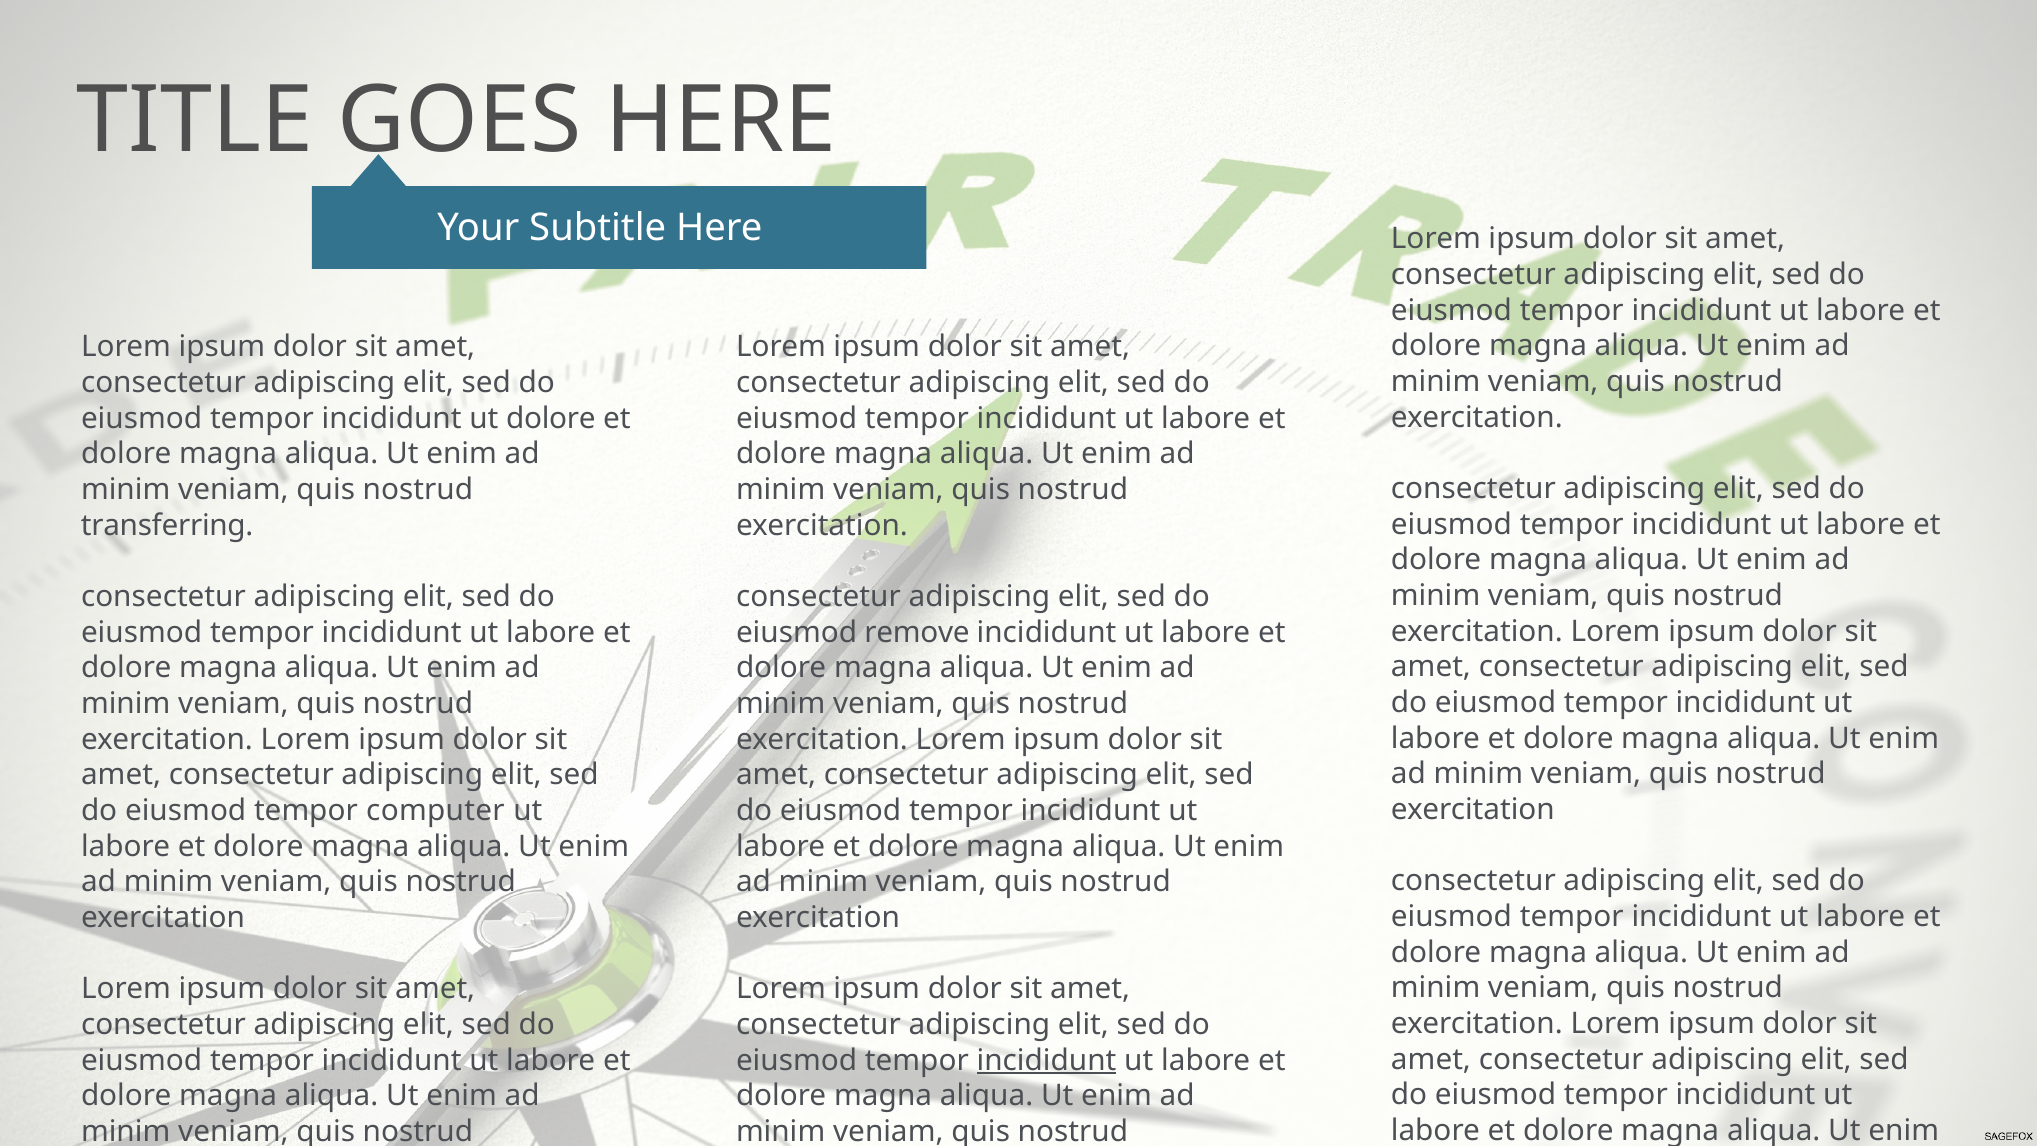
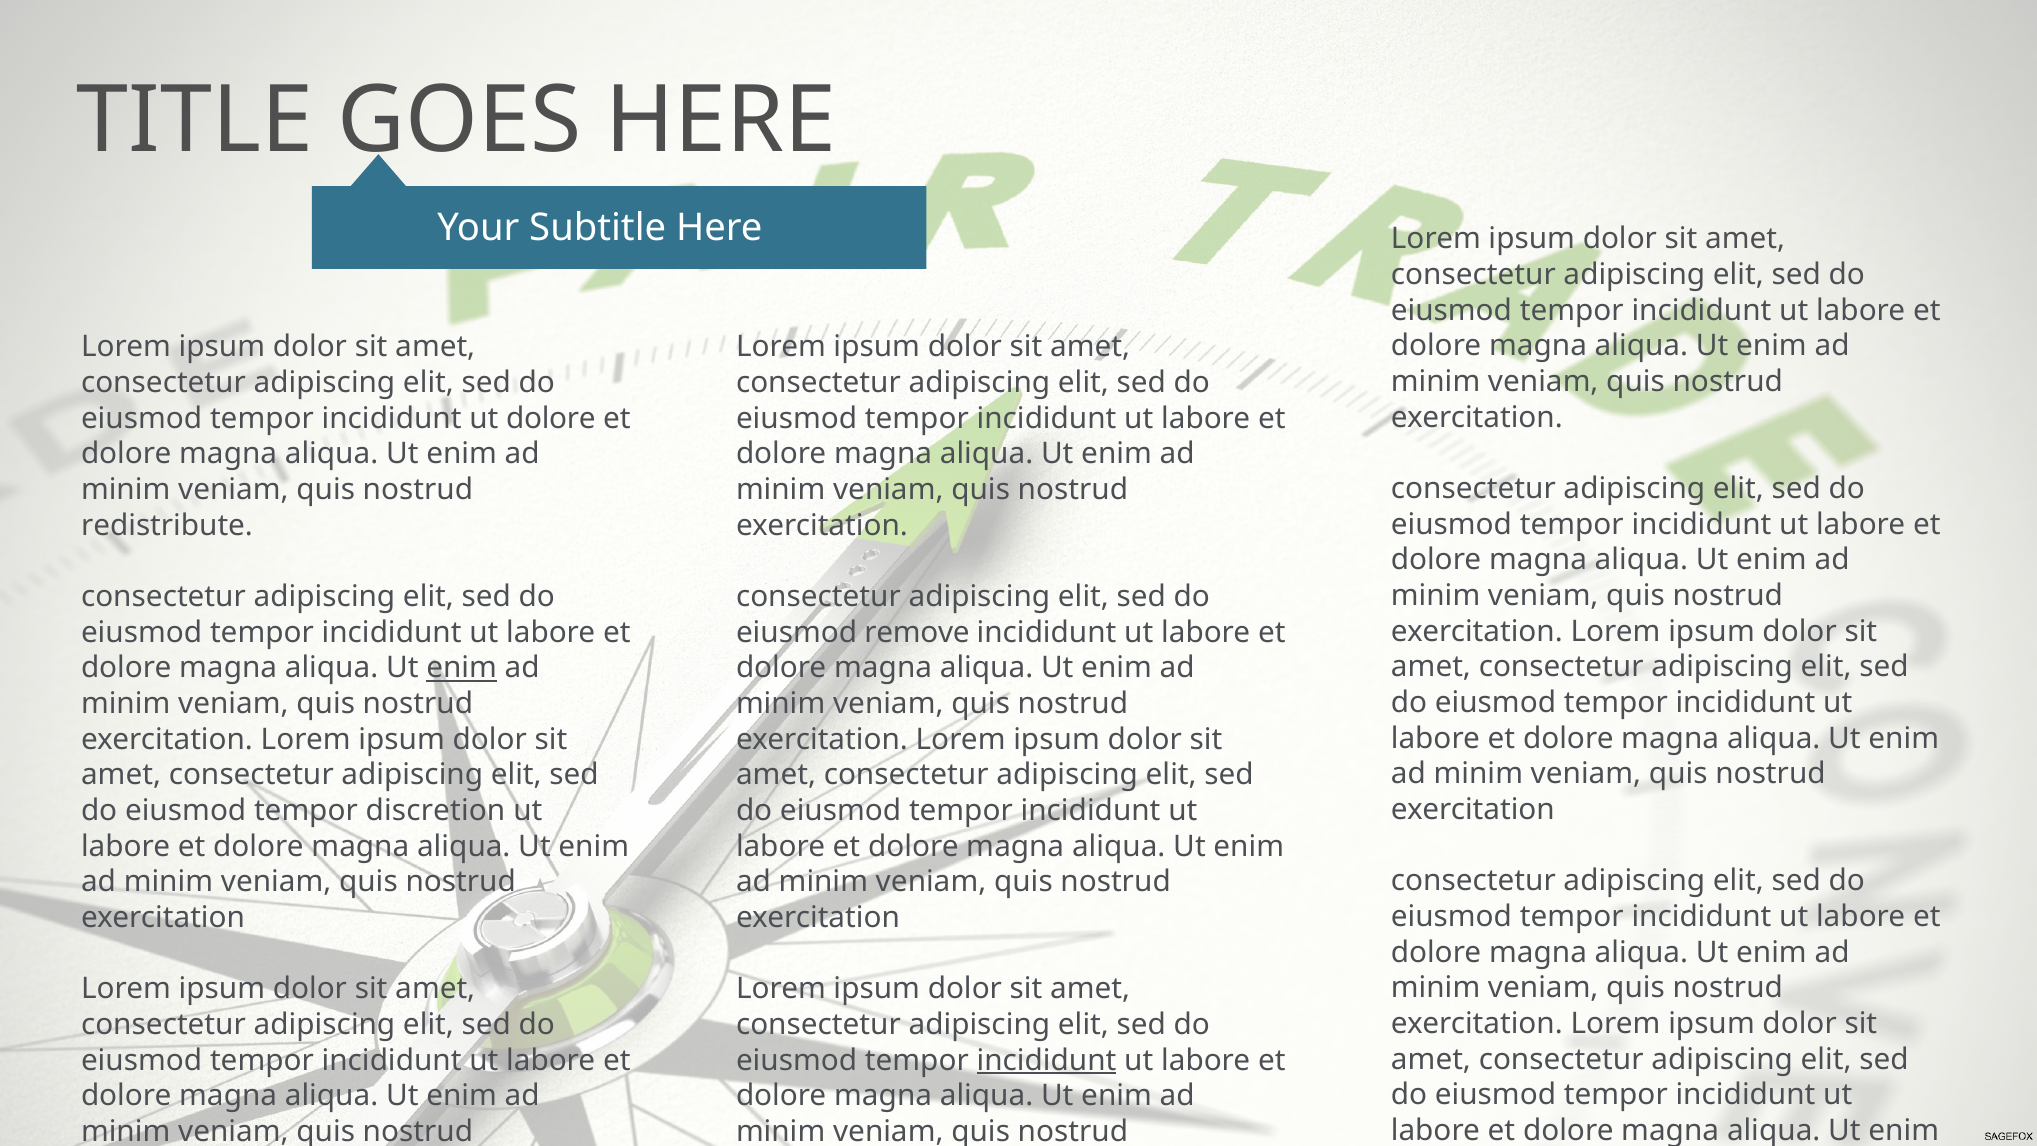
transferring: transferring -> redistribute
enim at (462, 668) underline: none -> present
computer: computer -> discretion
